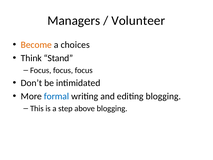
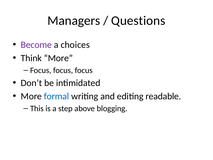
Volunteer: Volunteer -> Questions
Become colour: orange -> purple
Think Stand: Stand -> More
editing blogging: blogging -> readable
